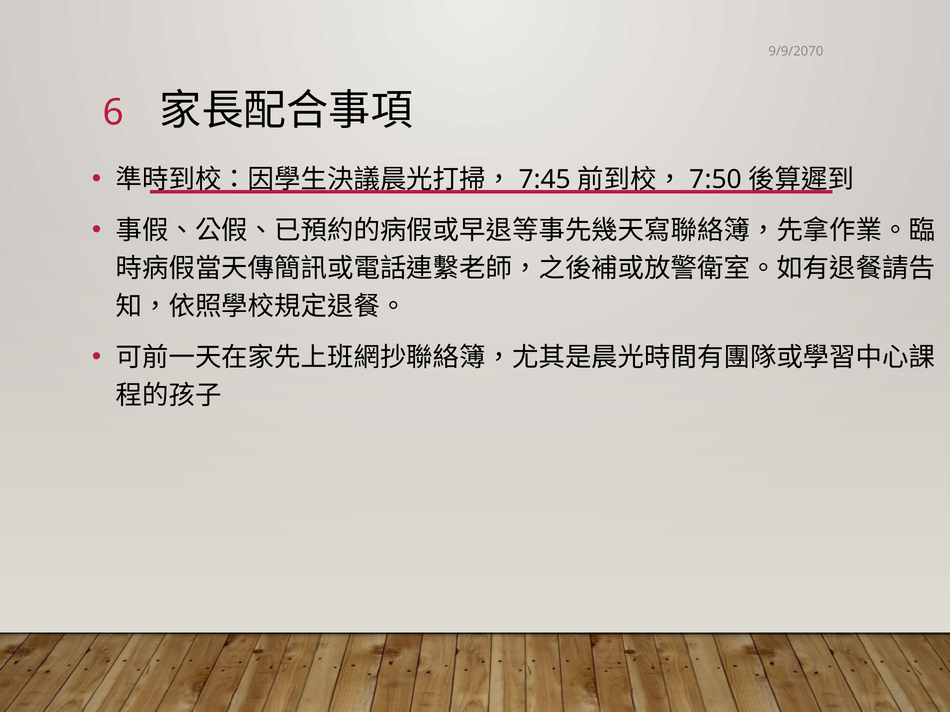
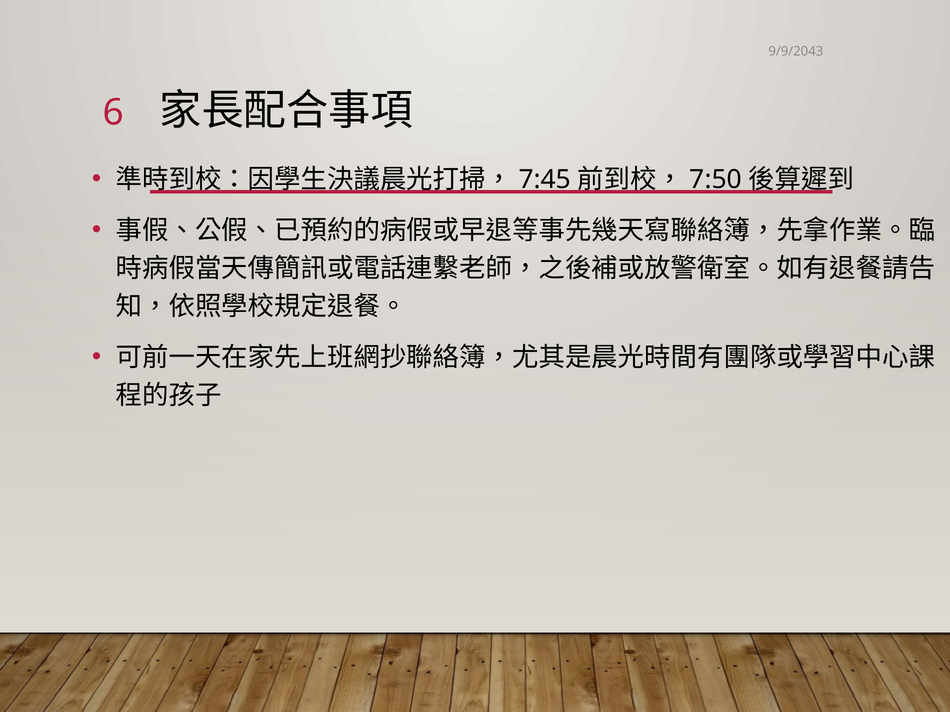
9/9/2070: 9/9/2070 -> 9/9/2043
